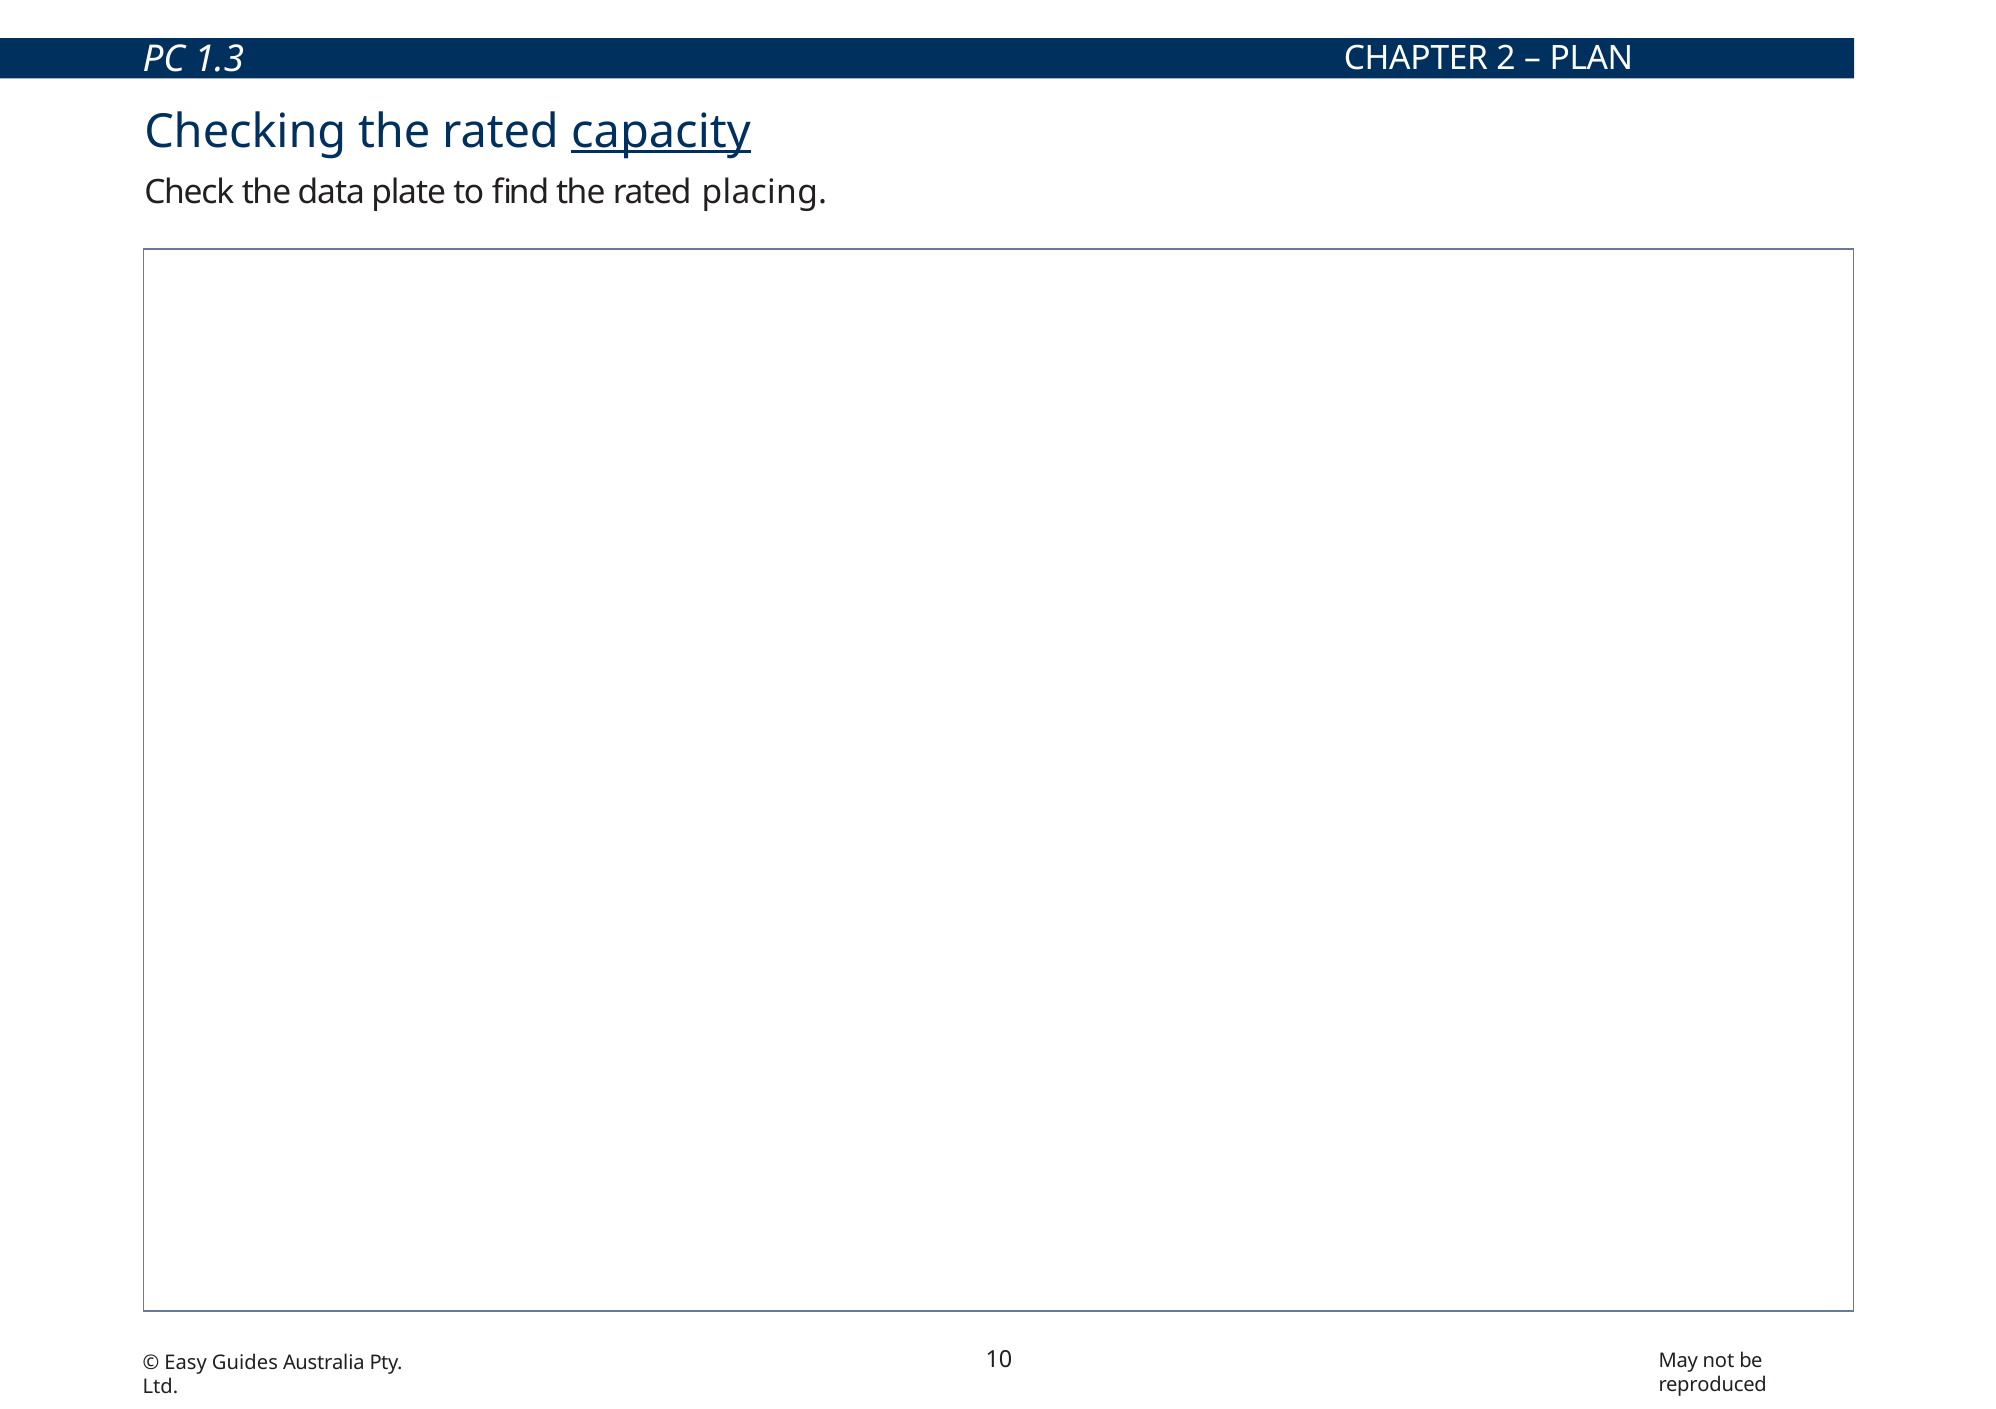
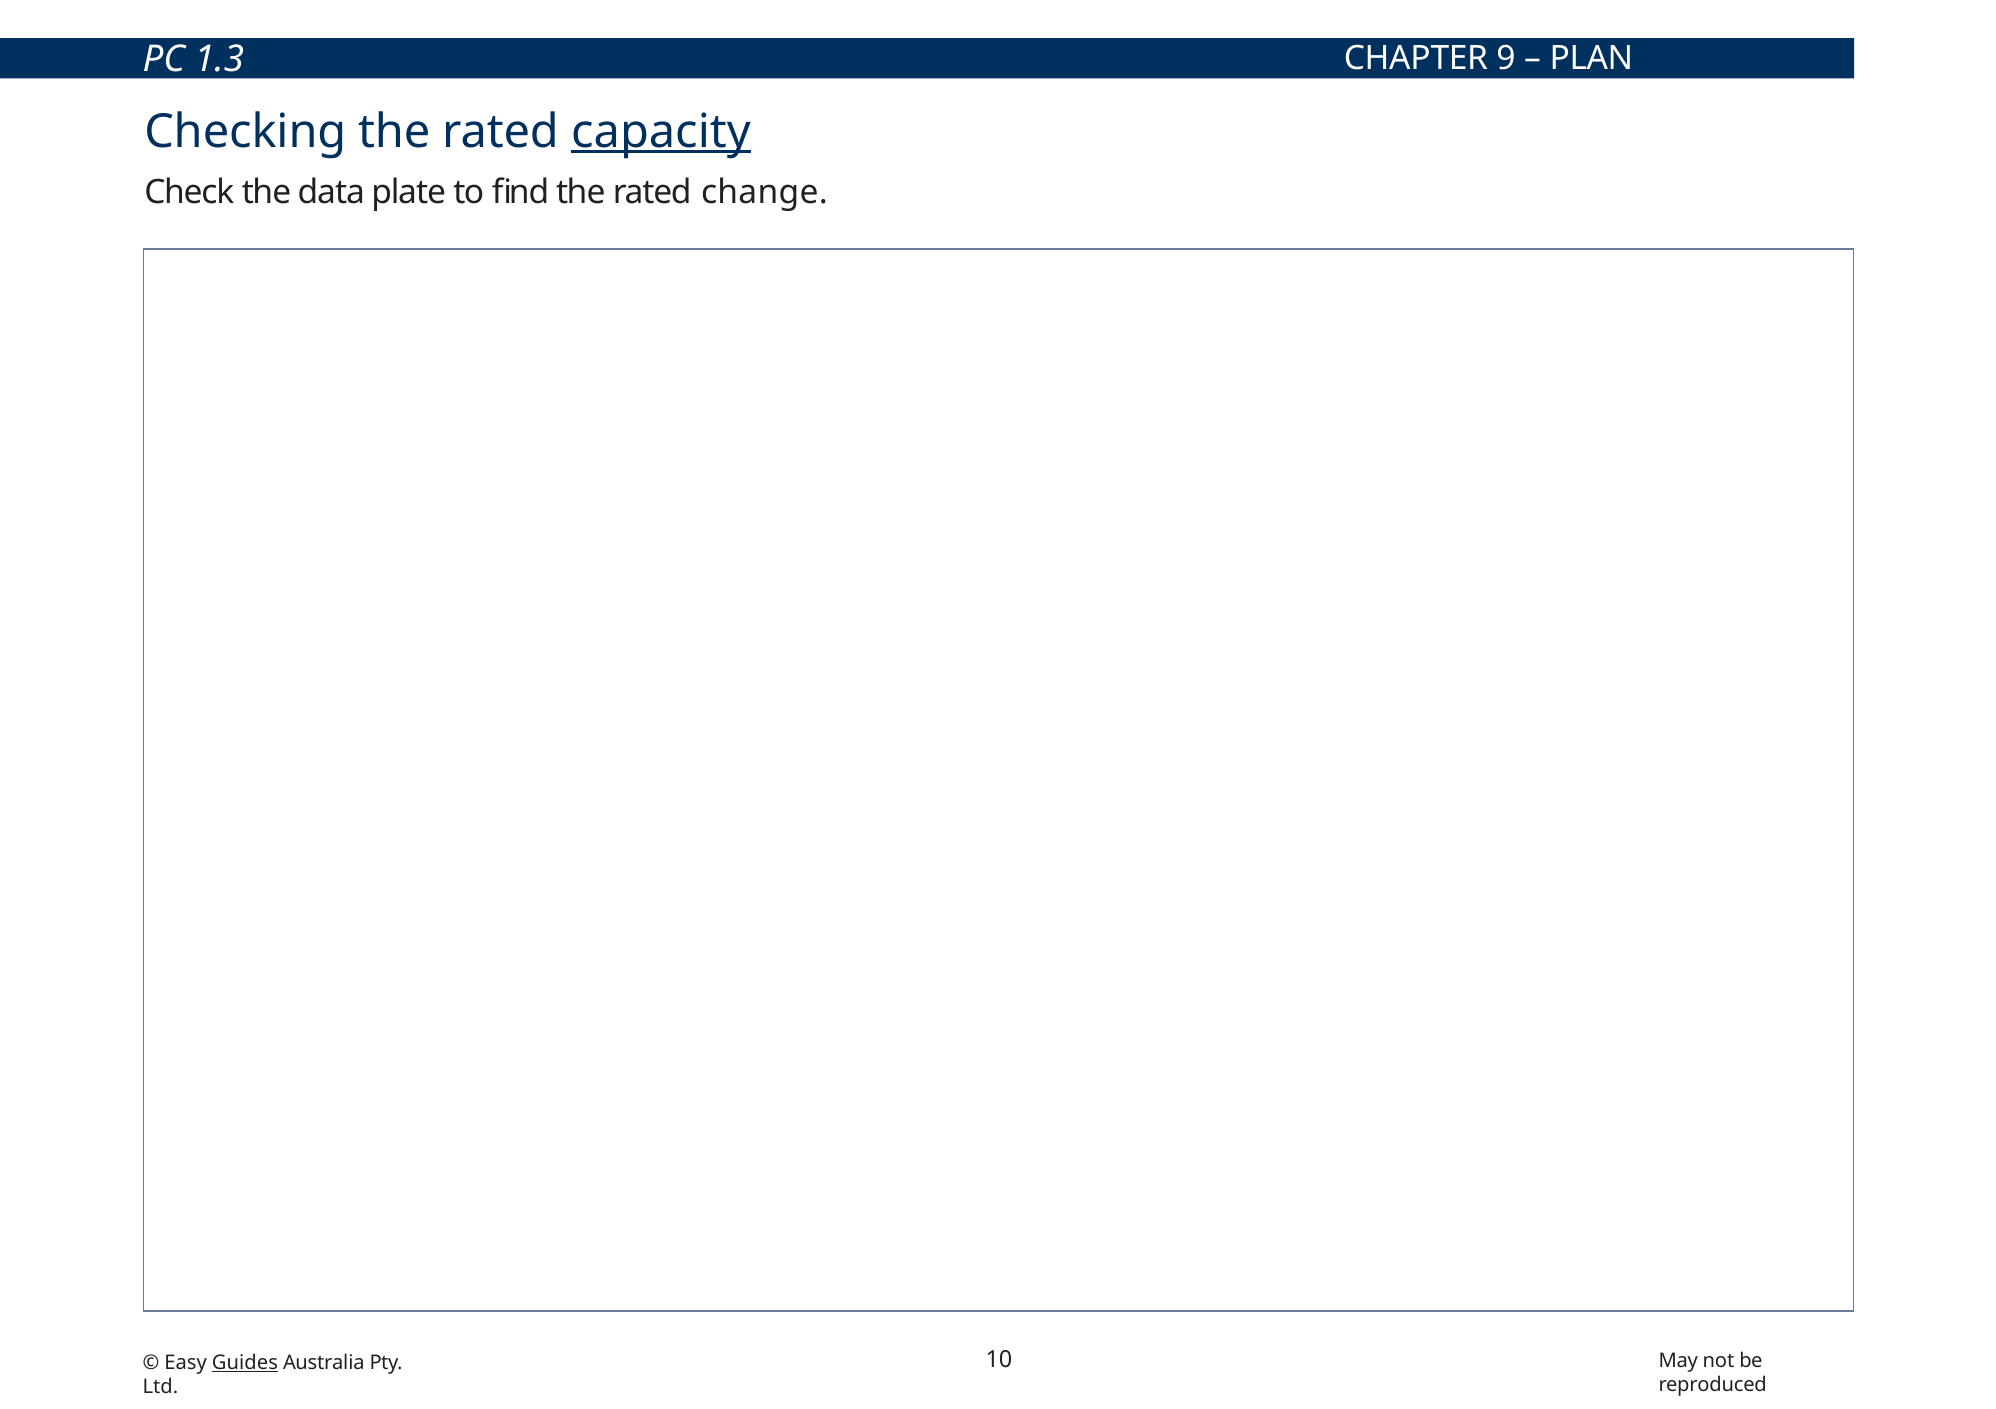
2: 2 -> 9
rated placing: placing -> change
Guides at (245, 1363) underline: none -> present
